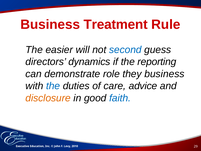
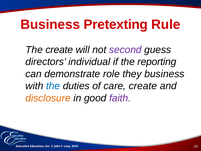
Treatment: Treatment -> Pretexting
The easier: easier -> create
second colour: blue -> purple
dynamics: dynamics -> individual
care advice: advice -> create
faith colour: blue -> purple
